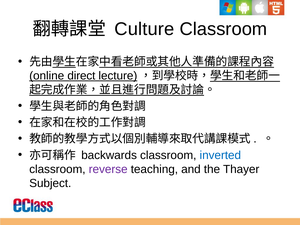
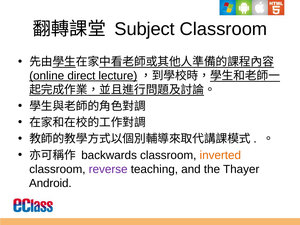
Culture: Culture -> Subject
inverted colour: blue -> orange
Subject: Subject -> Android
